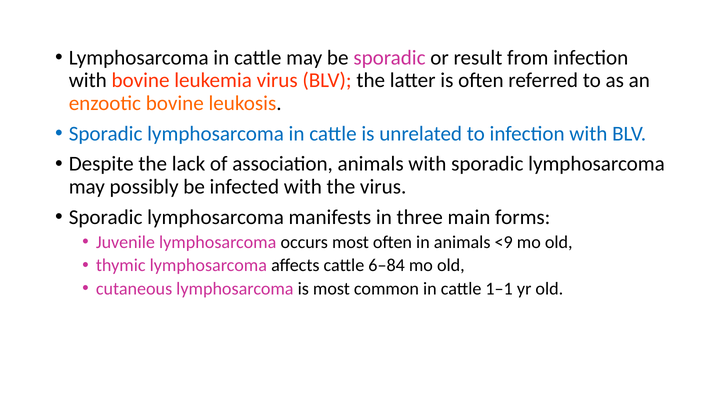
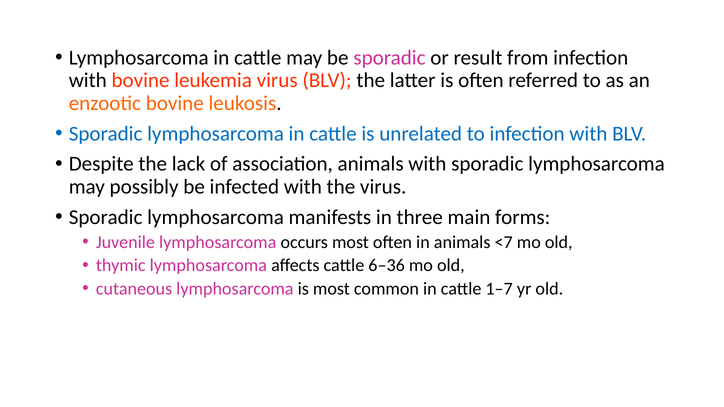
<9: <9 -> <7
6–84: 6–84 -> 6–36
1–1: 1–1 -> 1–7
